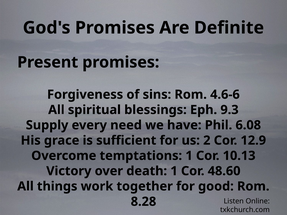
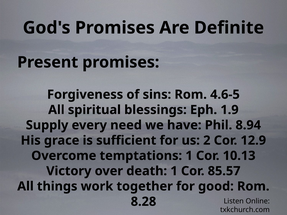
4.6-6: 4.6-6 -> 4.6-5
9.3: 9.3 -> 1.9
6.08: 6.08 -> 8.94
48.60: 48.60 -> 85.57
